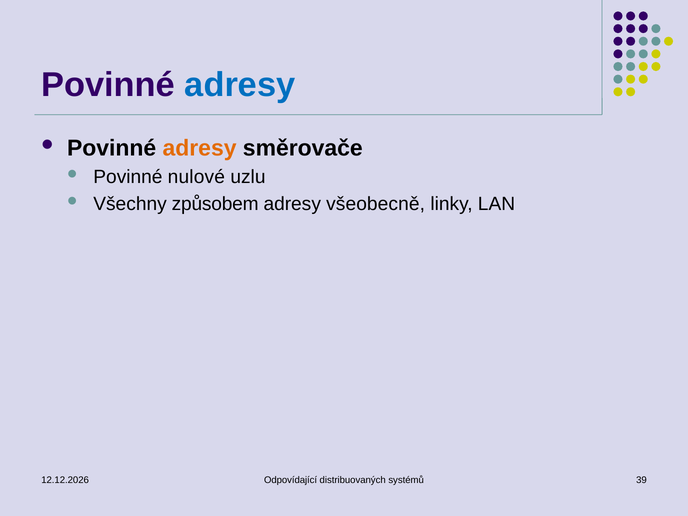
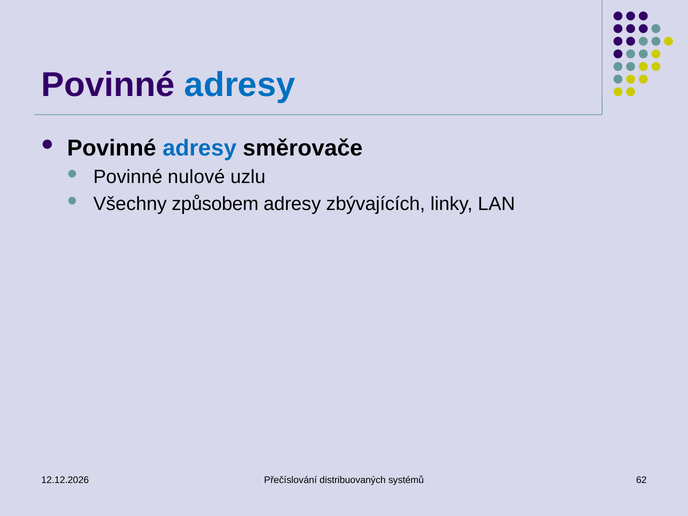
adresy at (200, 148) colour: orange -> blue
všeobecně: všeobecně -> zbývajících
Odpovídající: Odpovídající -> Přečíslování
39: 39 -> 62
